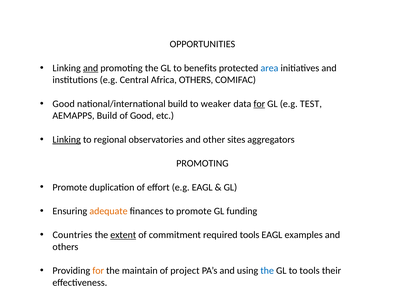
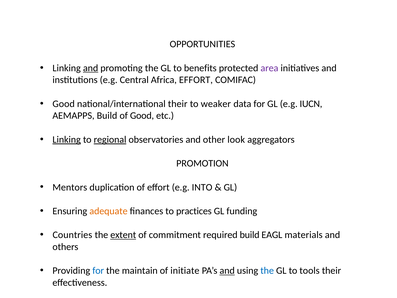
area colour: blue -> purple
Africa OTHERS: OTHERS -> EFFORT
national/international build: build -> their
for at (259, 104) underline: present -> none
TEST: TEST -> IUCN
regional underline: none -> present
sites: sites -> look
PROMOTING at (202, 163): PROMOTING -> PROMOTION
Promote at (70, 187): Promote -> Mentors
e.g EAGL: EAGL -> INTO
to promote: promote -> practices
required tools: tools -> build
examples: examples -> materials
for at (98, 270) colour: orange -> blue
project: project -> initiate
and at (227, 270) underline: none -> present
